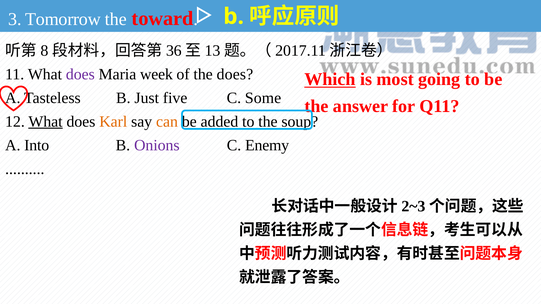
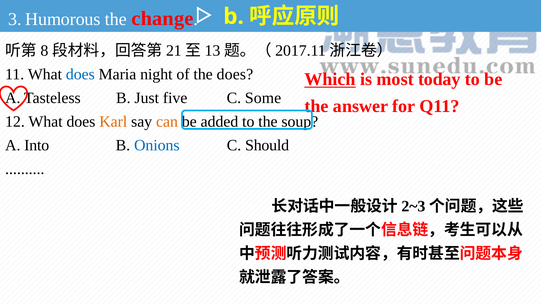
Tomorrow: Tomorrow -> Humorous
toward: toward -> change
36: 36 -> 21
does at (80, 74) colour: purple -> blue
week: week -> night
going: going -> today
What at (46, 122) underline: present -> none
Onions colour: purple -> blue
Enemy: Enemy -> Should
